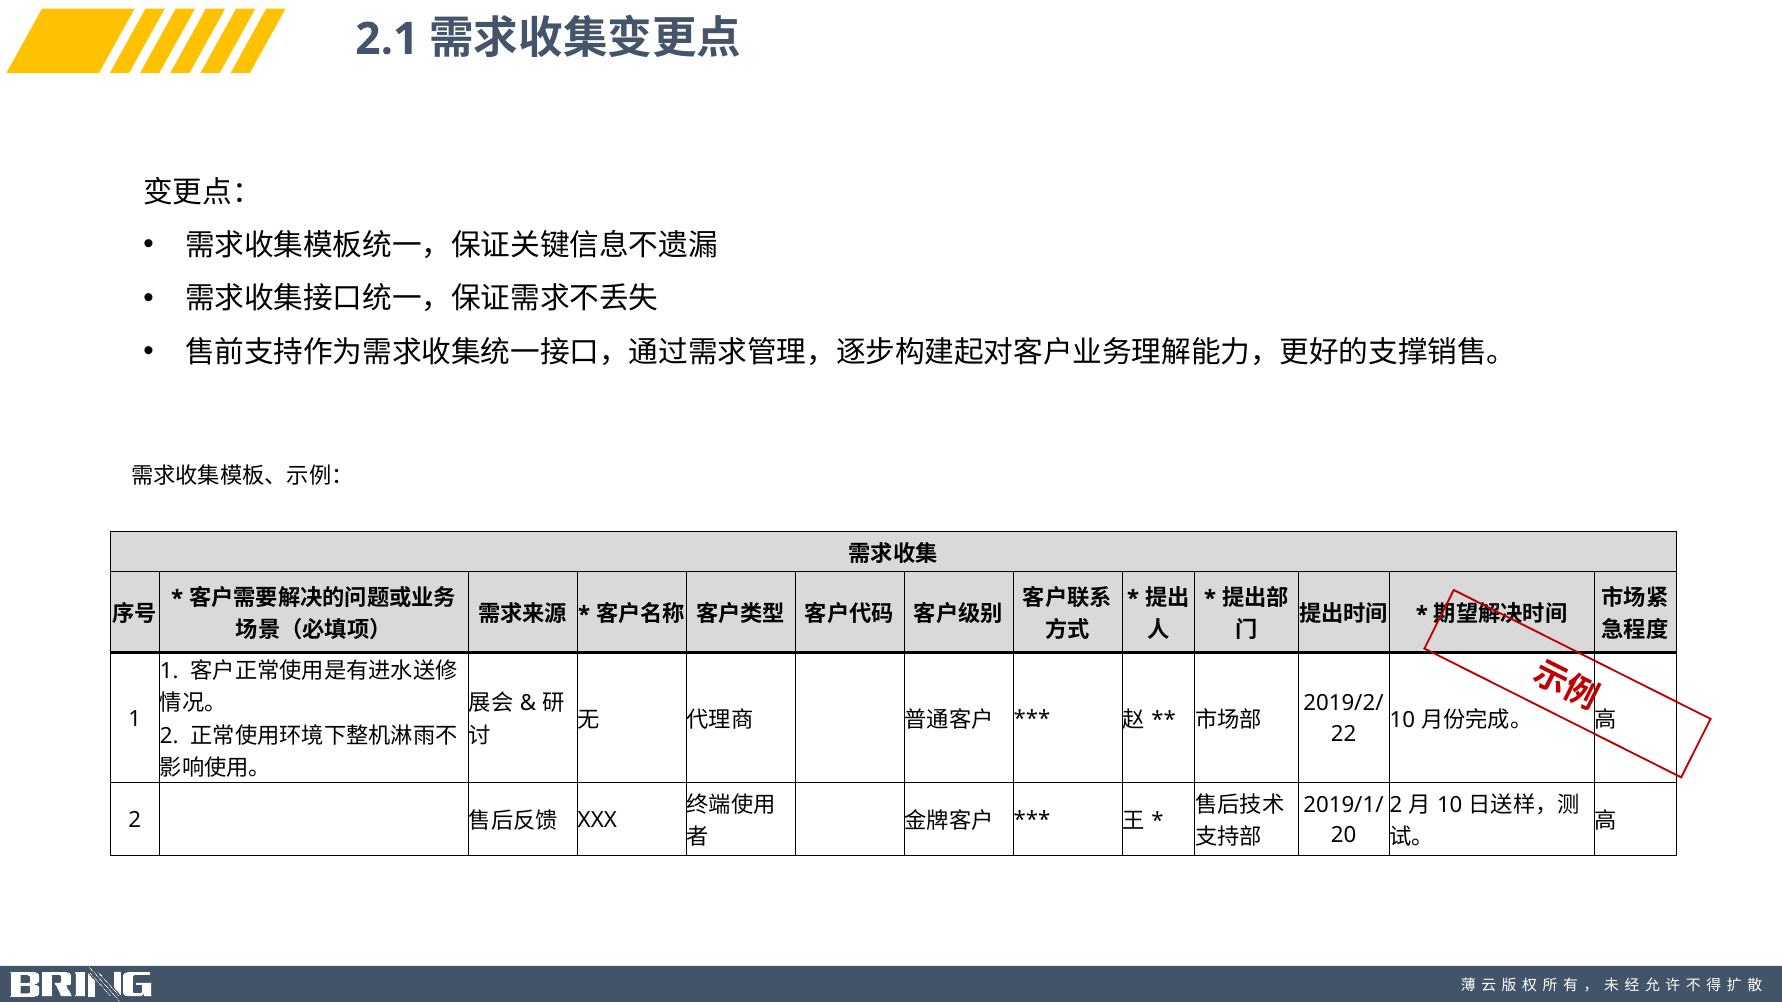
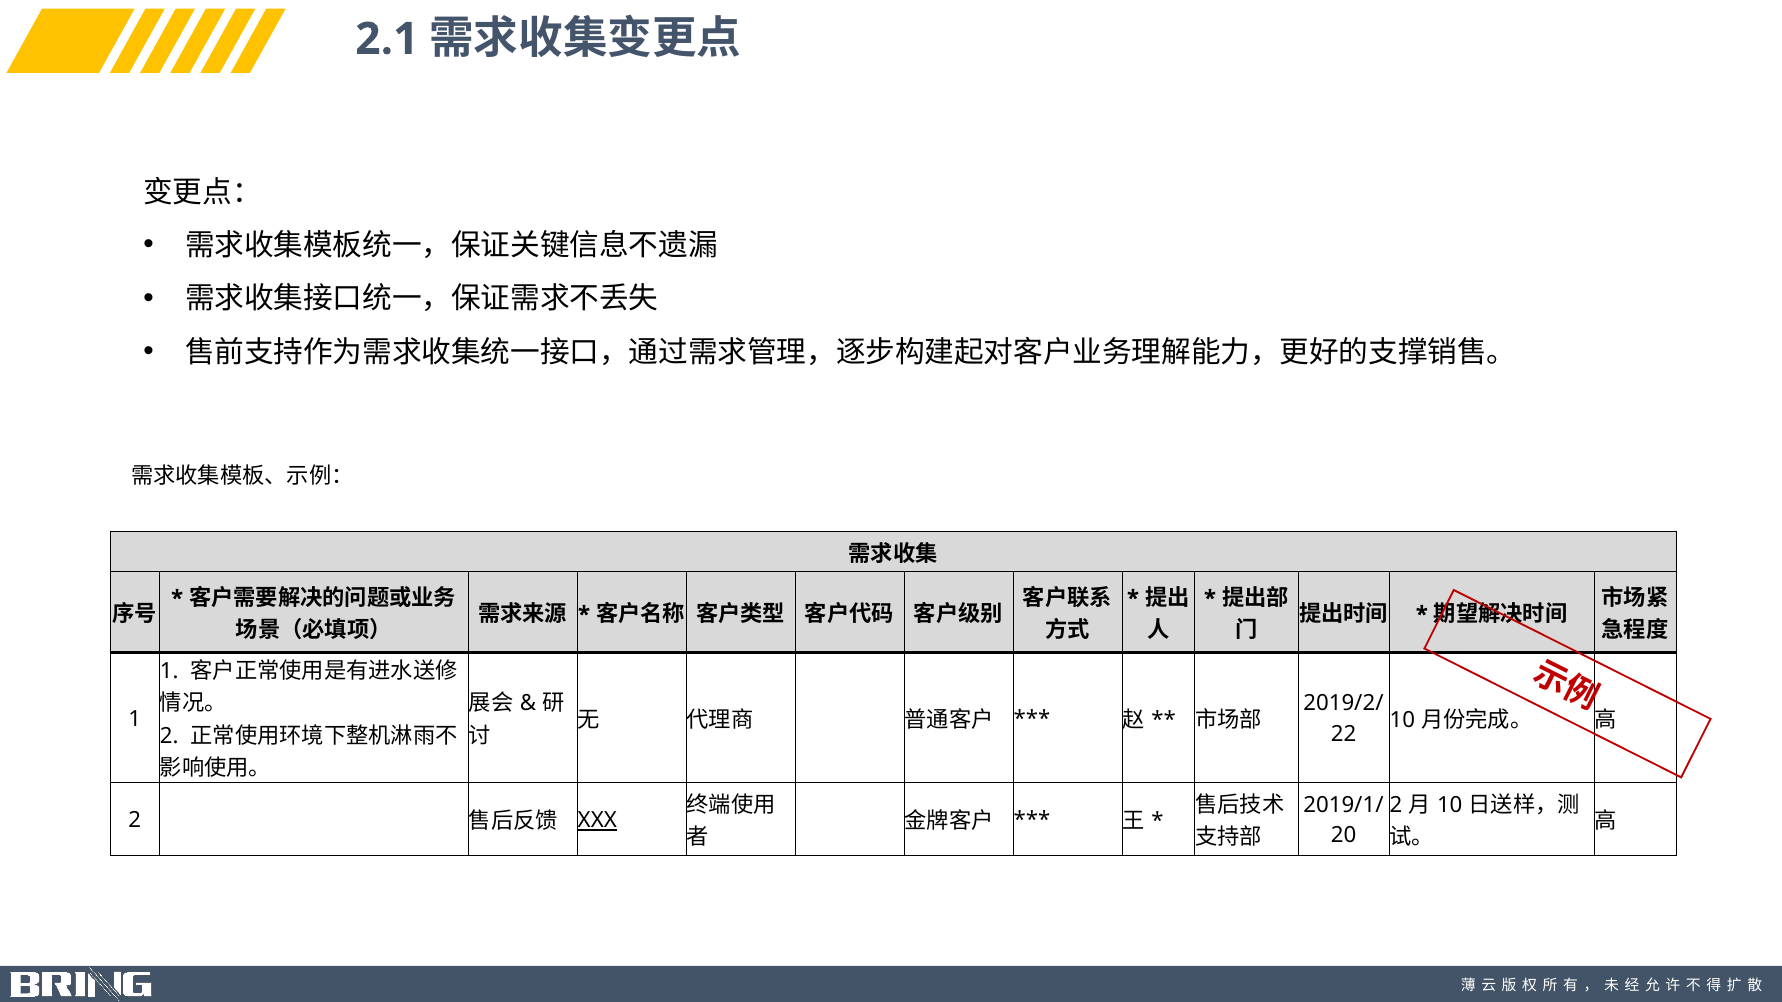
XXX underline: none -> present
